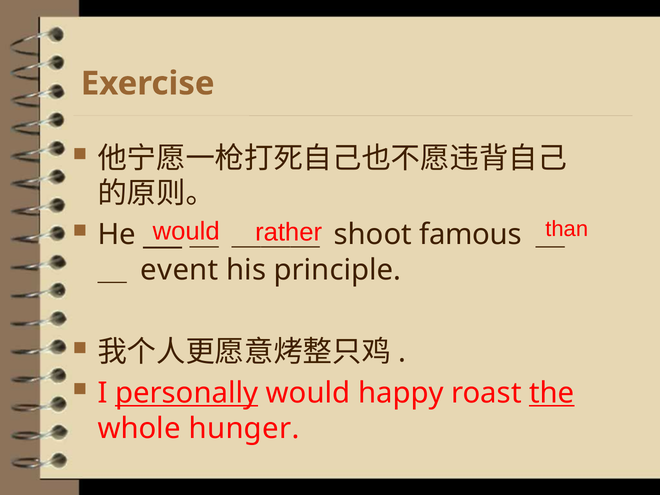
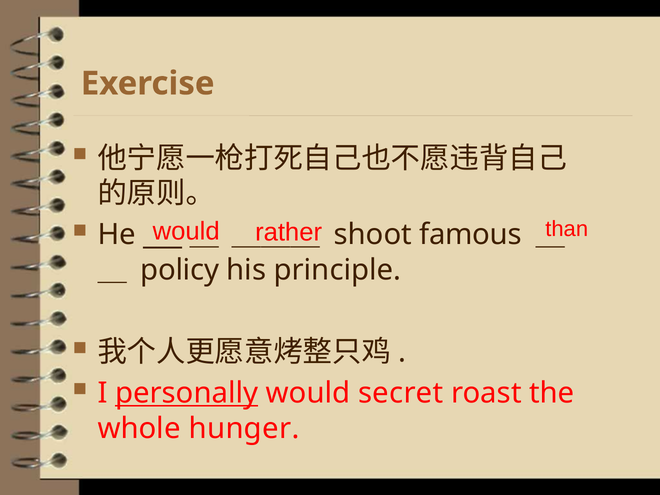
event: event -> policy
happy: happy -> secret
the underline: present -> none
